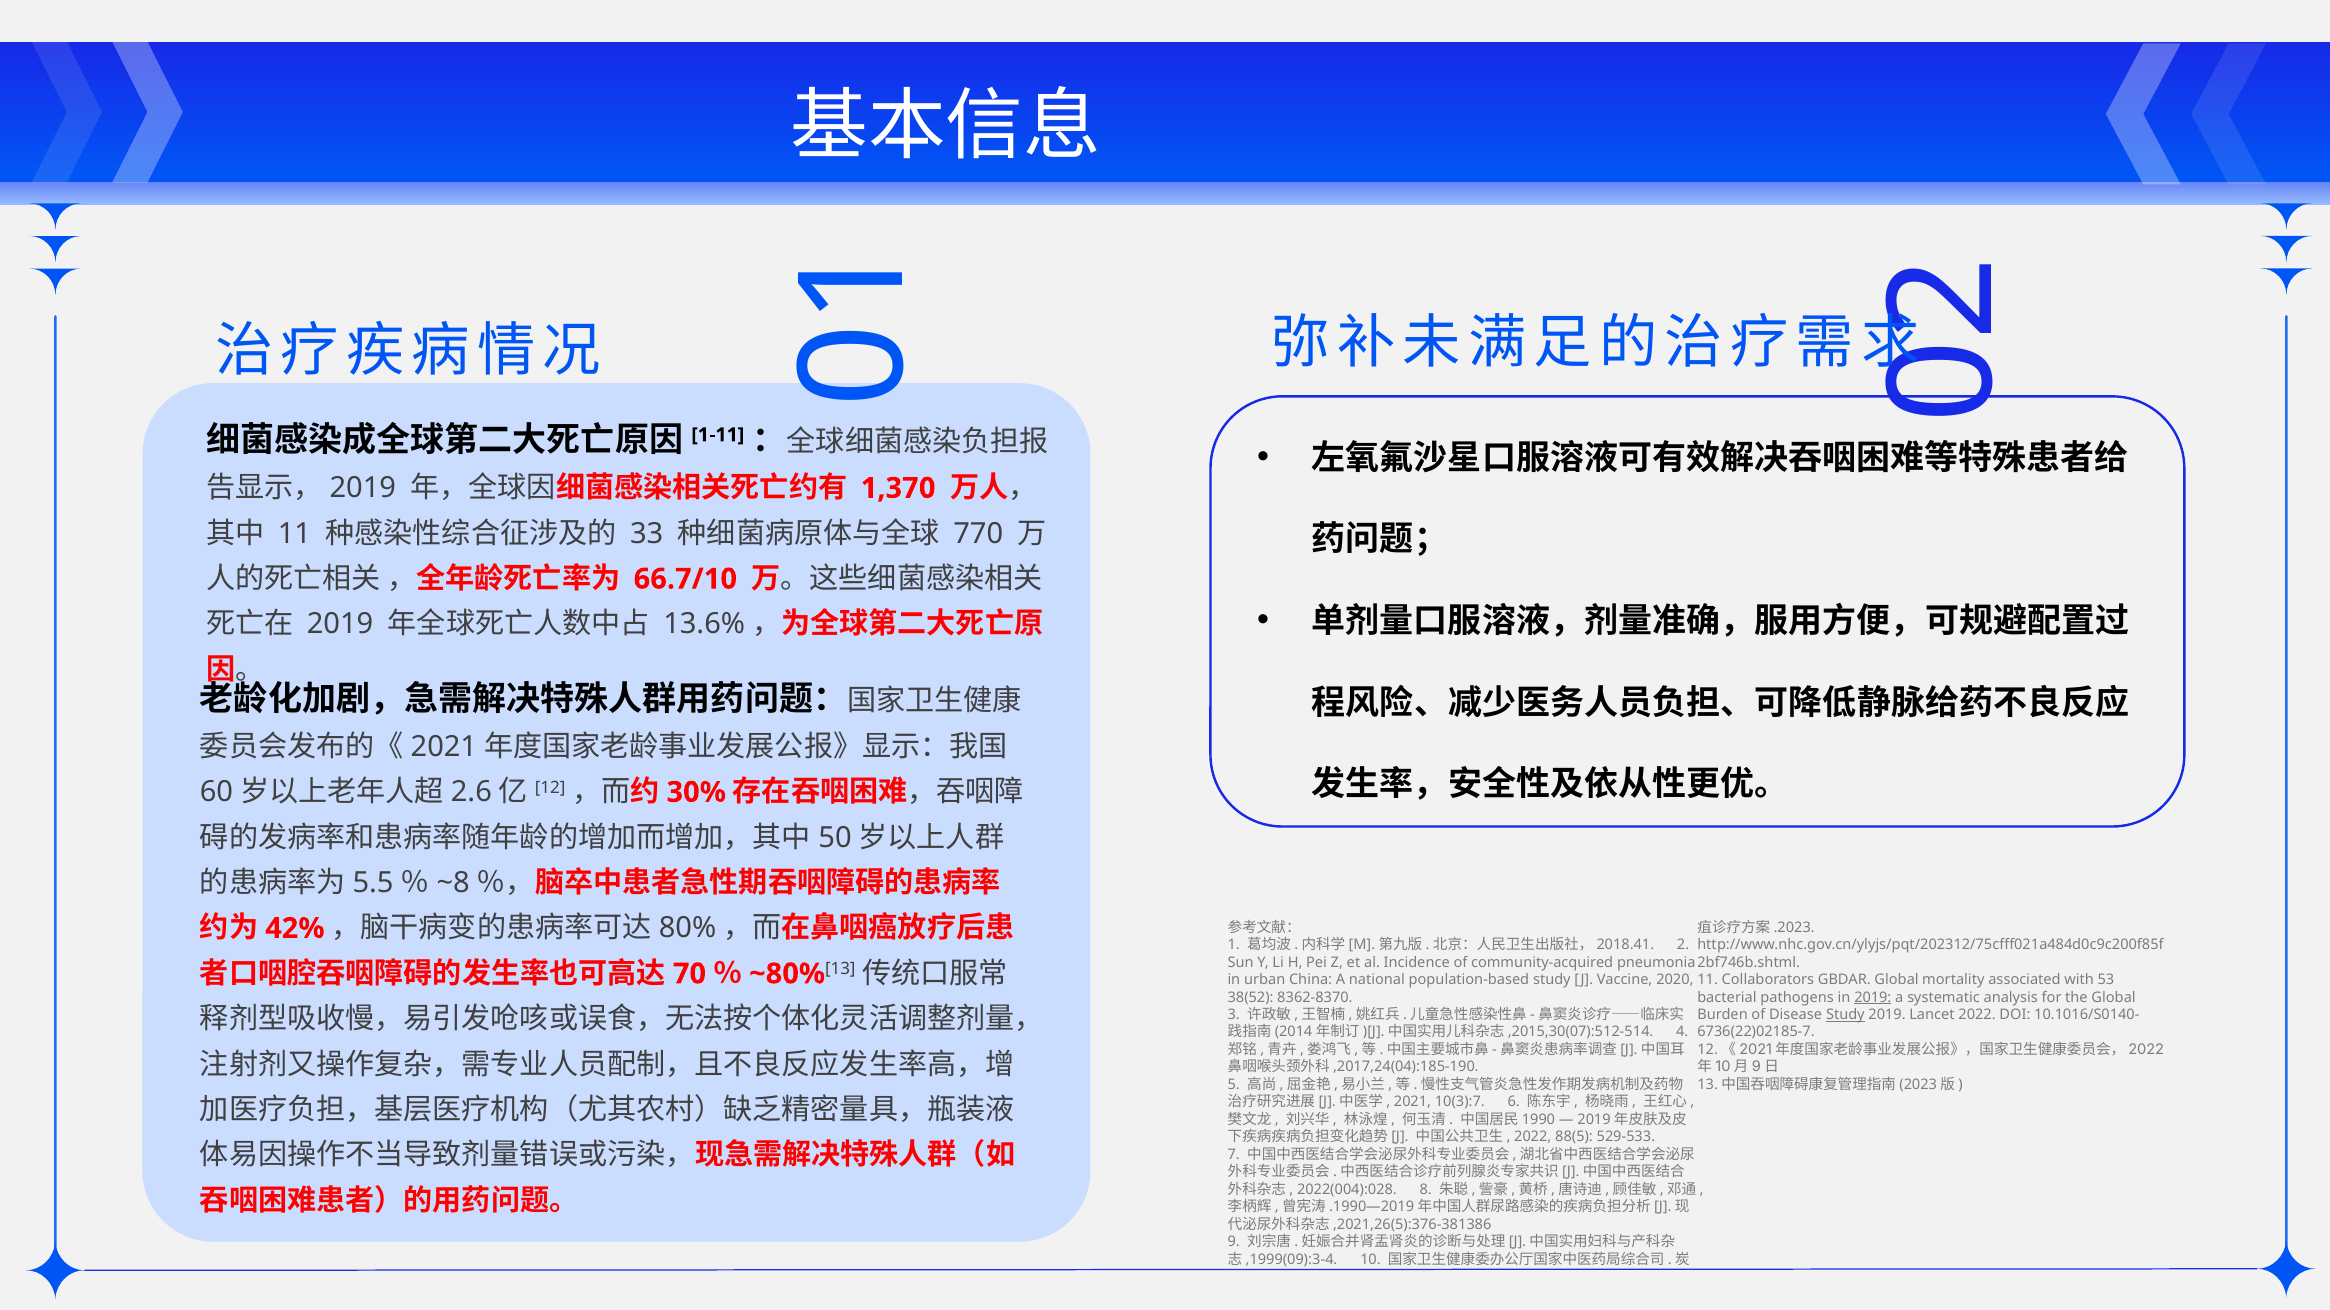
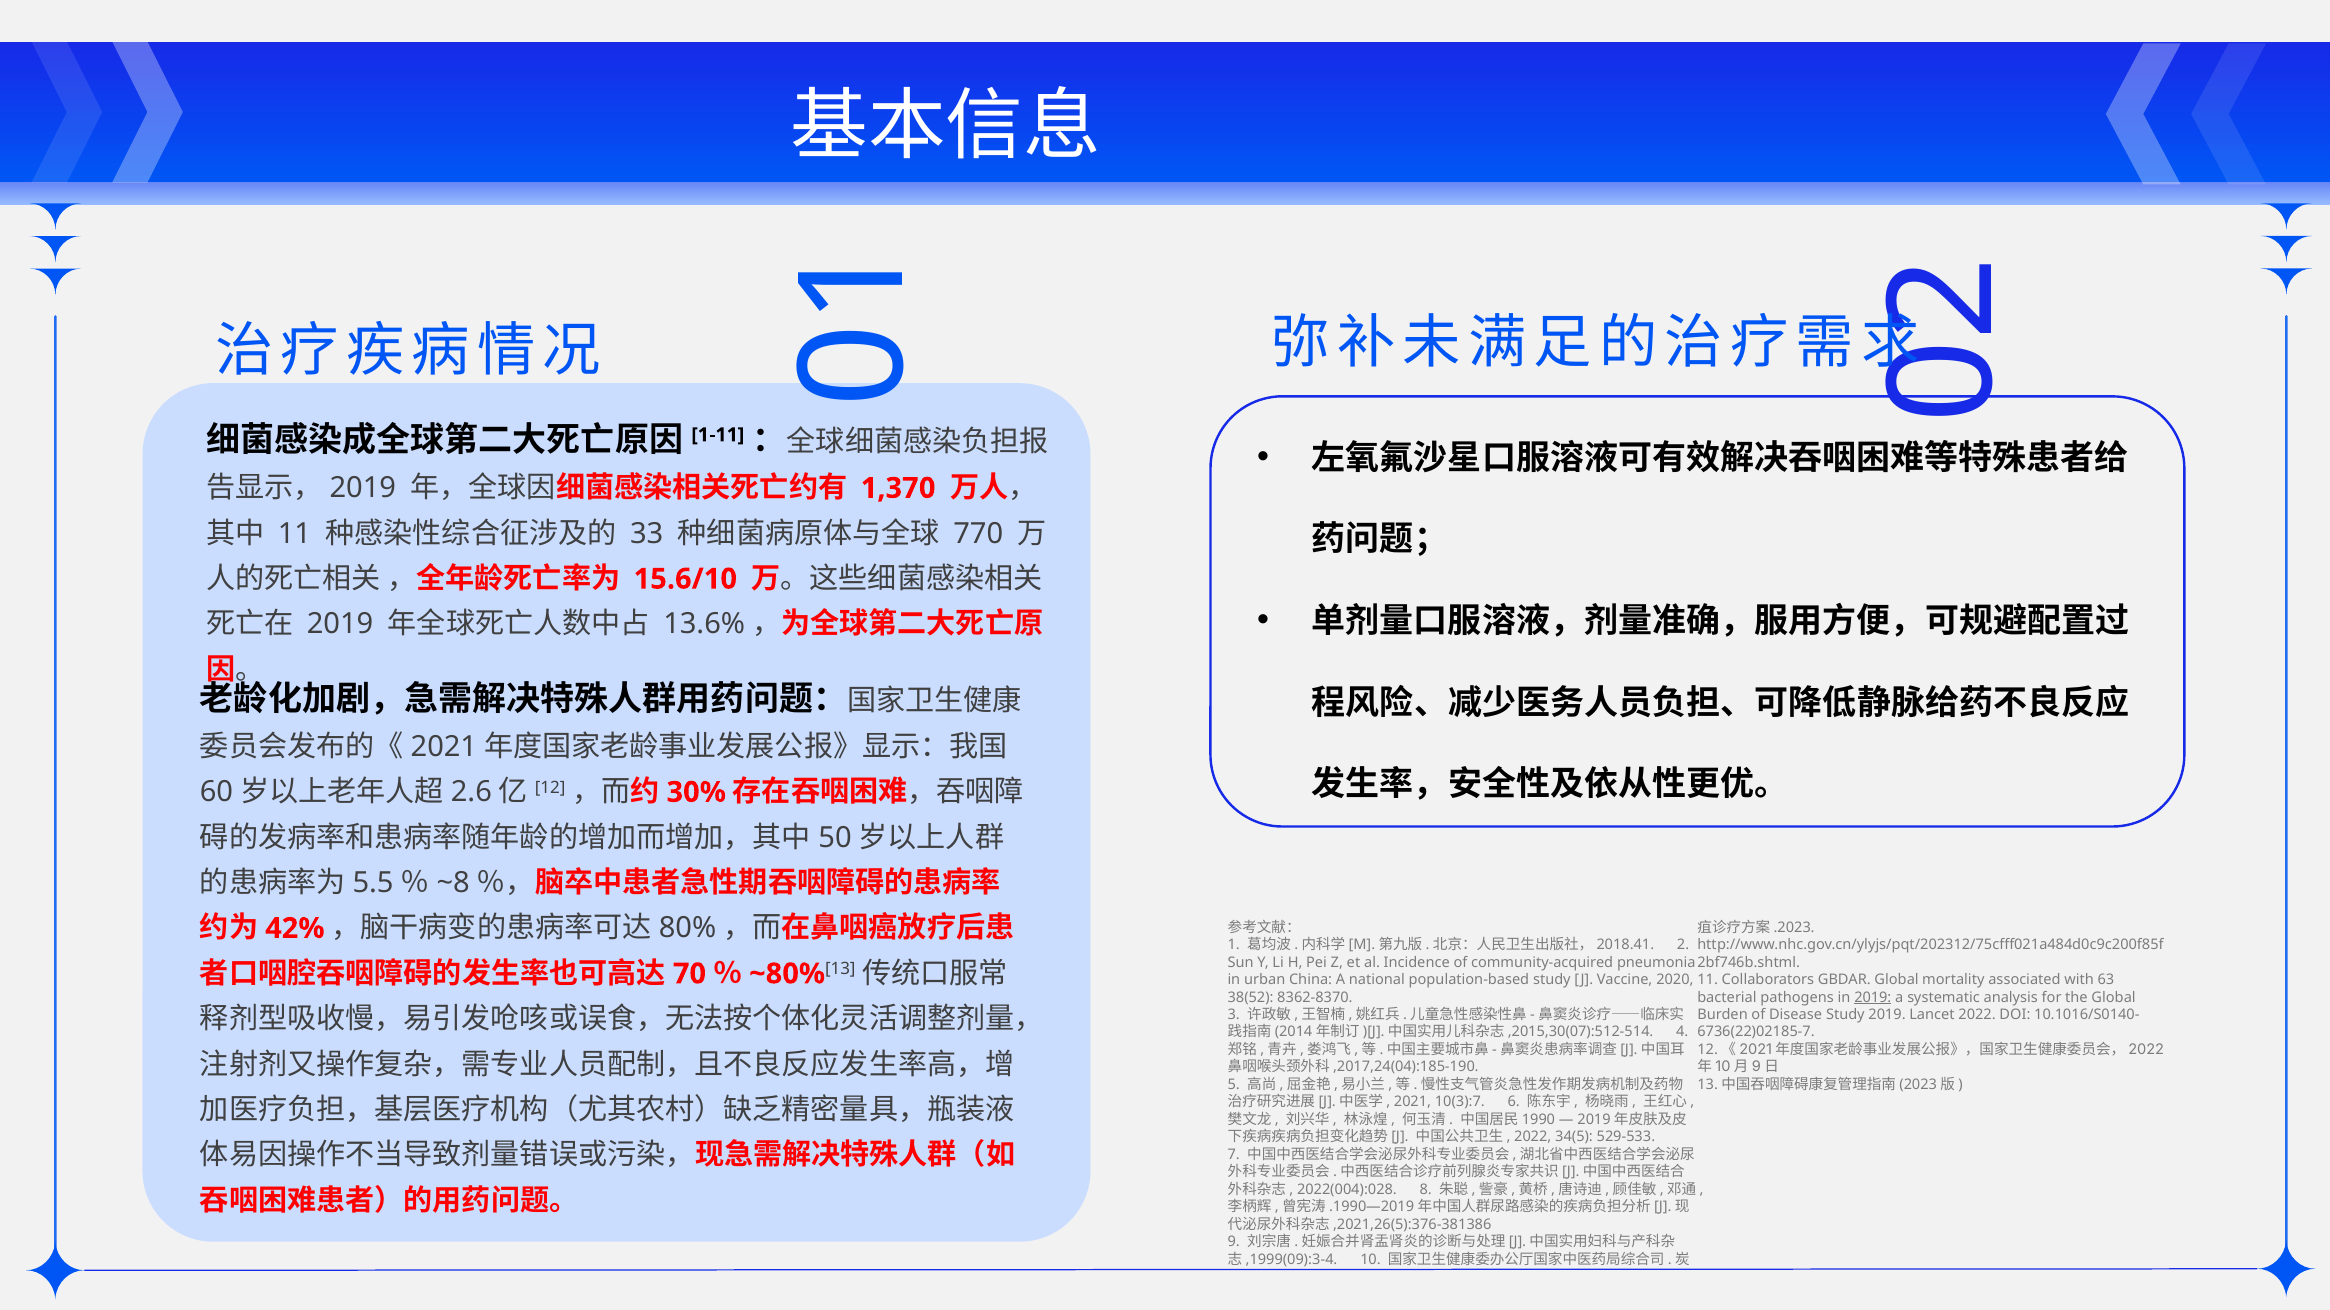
66.7/10: 66.7/10 -> 15.6/10
53: 53 -> 63
Study at (1845, 1015) underline: present -> none
88(5: 88(5 -> 34(5
